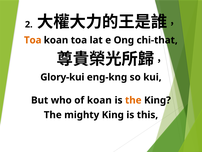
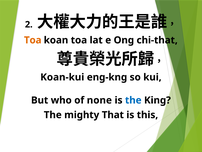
Glory-kui: Glory-kui -> Koan-kui
of koan: koan -> none
the at (133, 100) colour: orange -> blue
mighty King: King -> That
